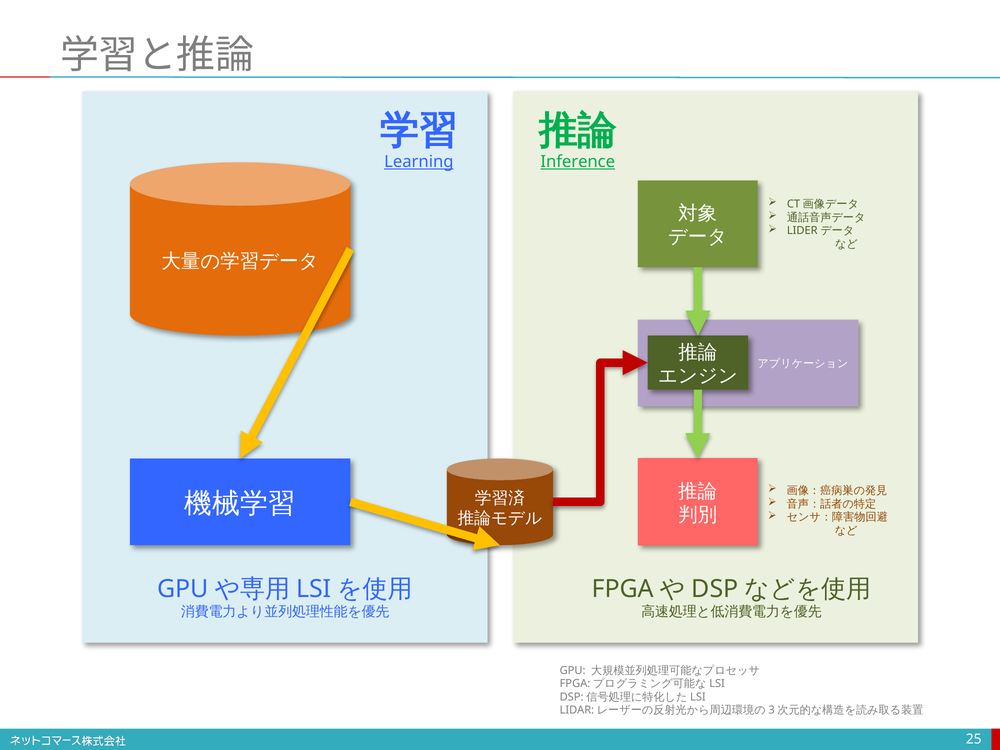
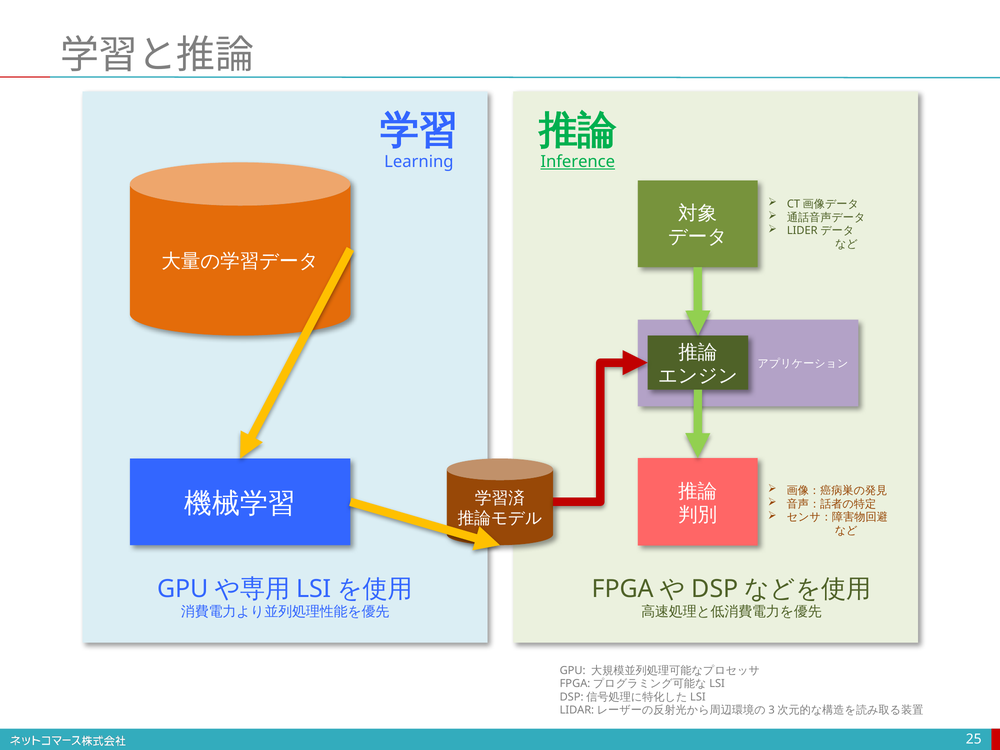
Learning underline: present -> none
